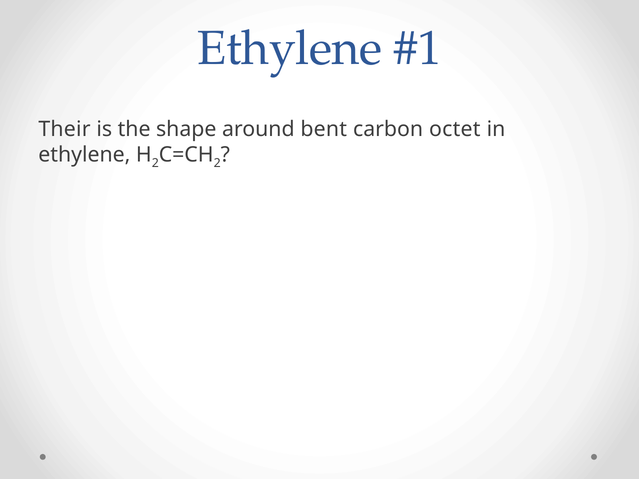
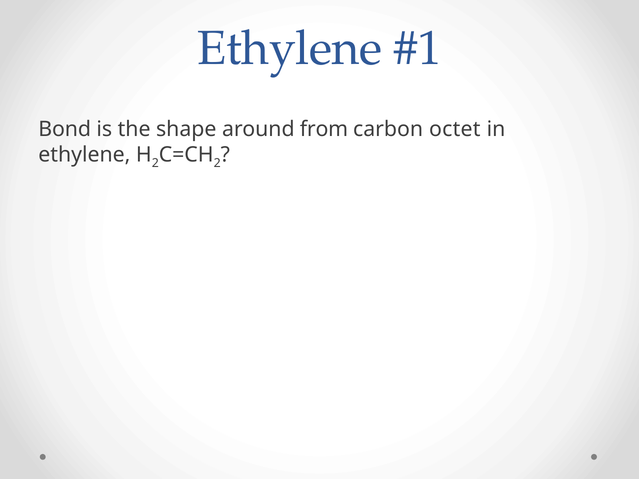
Their: Their -> Bond
bent: bent -> from
